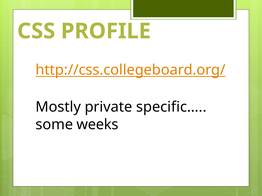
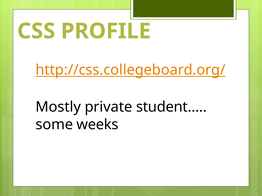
specific…: specific… -> student…
